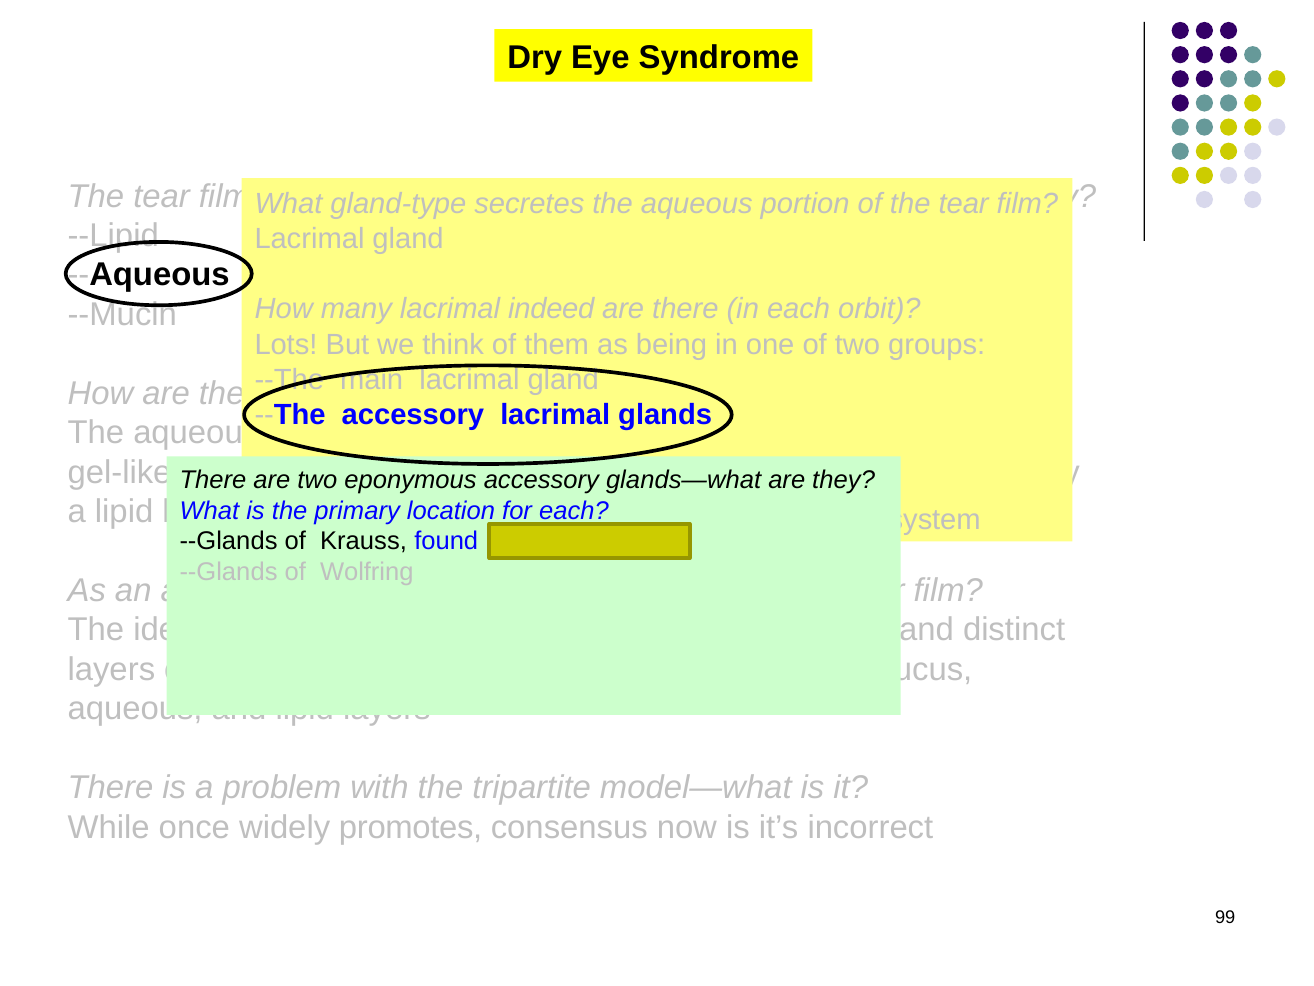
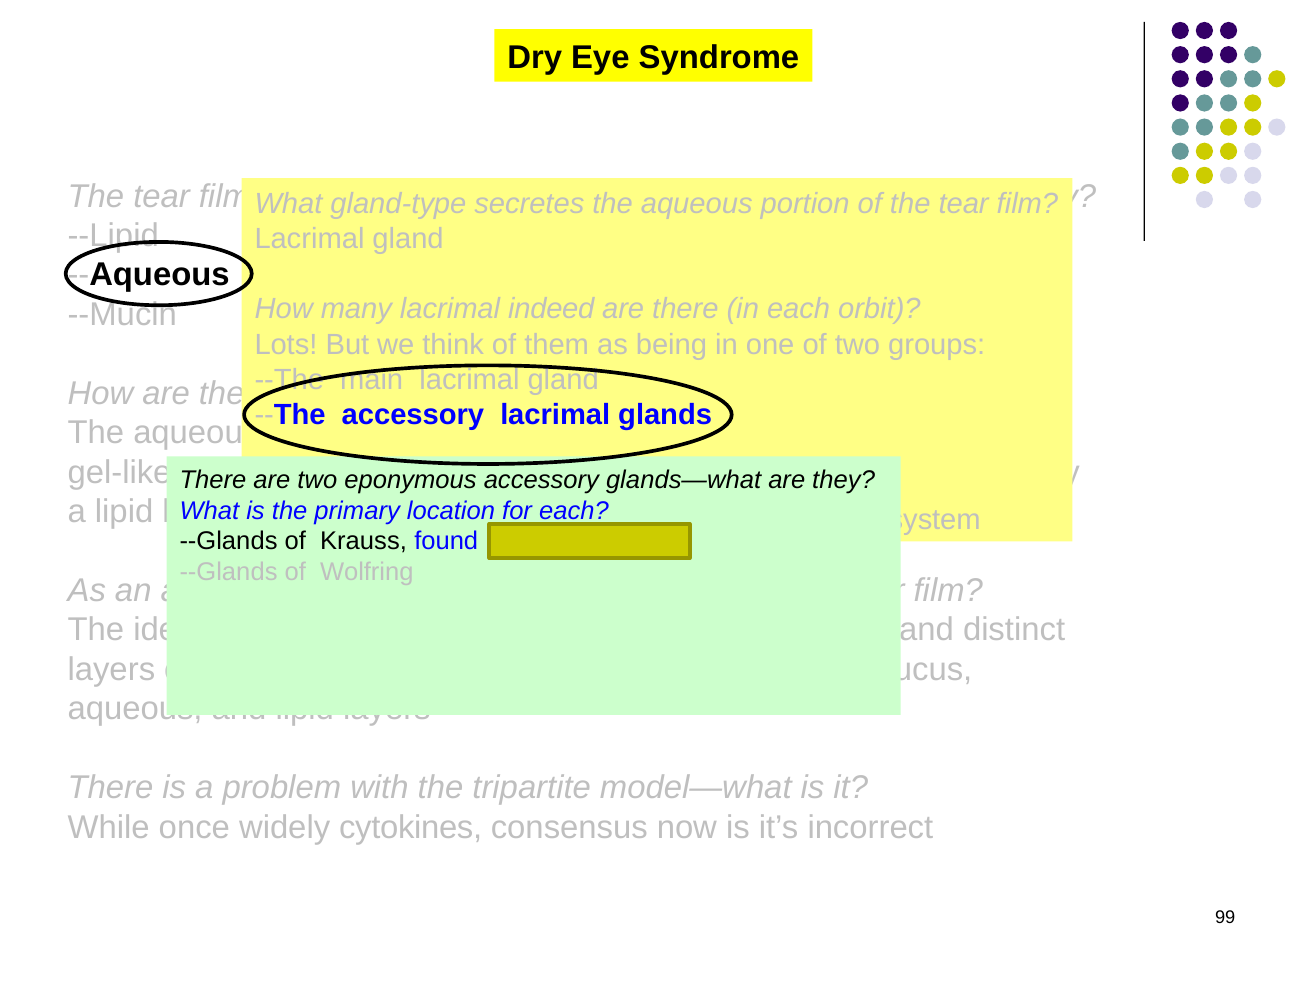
promotes: promotes -> cytokines
